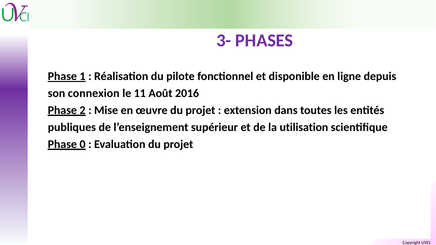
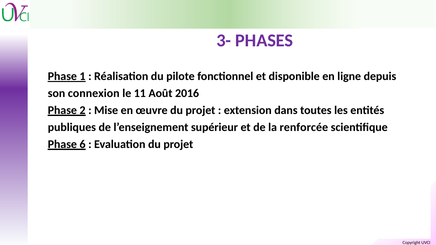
utilisation: utilisation -> renforcée
0: 0 -> 6
